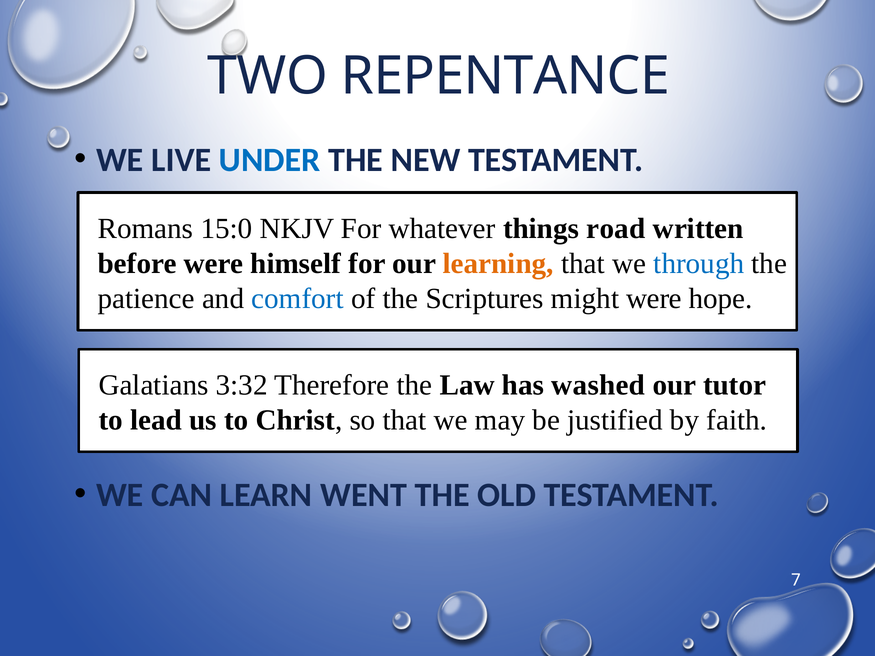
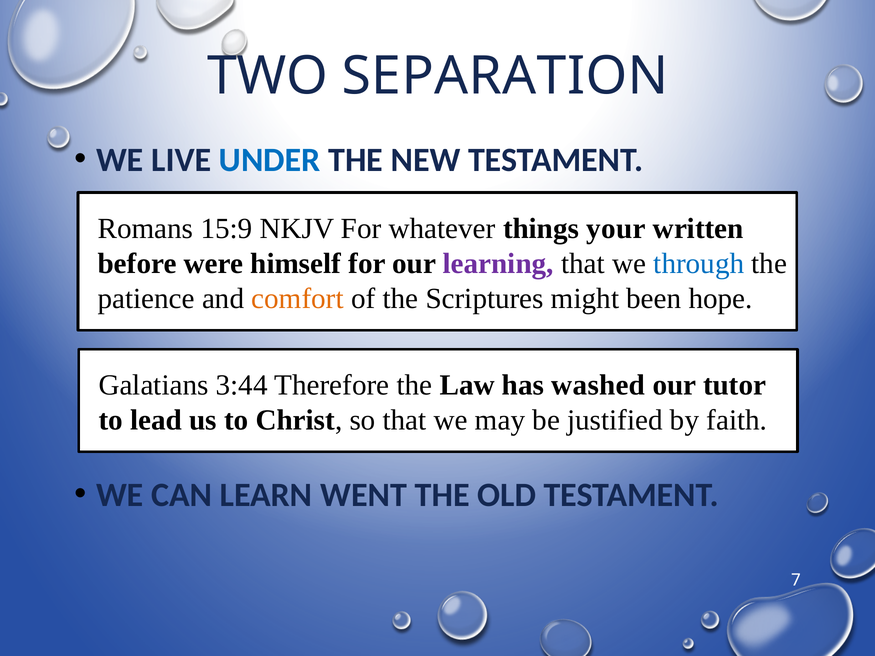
REPENTANCE: REPENTANCE -> SEPARATION
15:0: 15:0 -> 15:9
road: road -> your
learning colour: orange -> purple
comfort colour: blue -> orange
might were: were -> been
3:32: 3:32 -> 3:44
